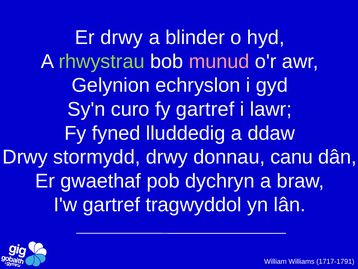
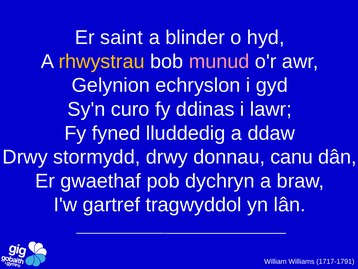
Er drwy: drwy -> saint
rhwystrau colour: light green -> yellow
fy gartref: gartref -> ddinas
